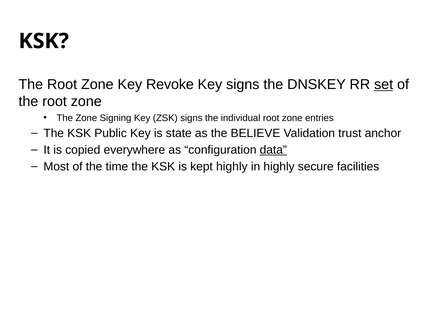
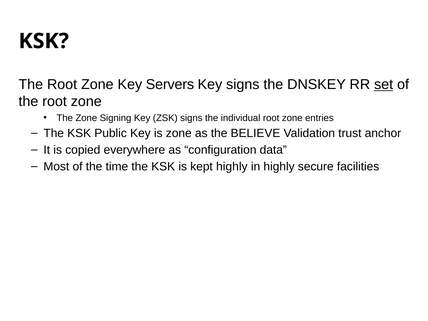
Revoke: Revoke -> Servers
is state: state -> zone
data underline: present -> none
